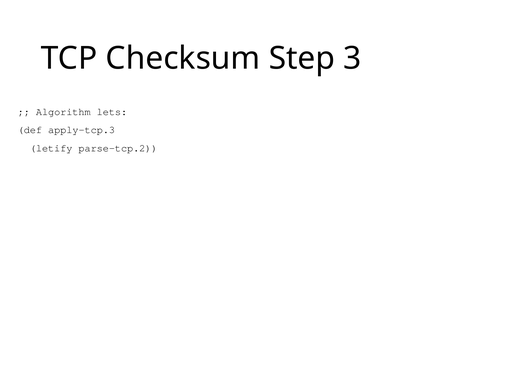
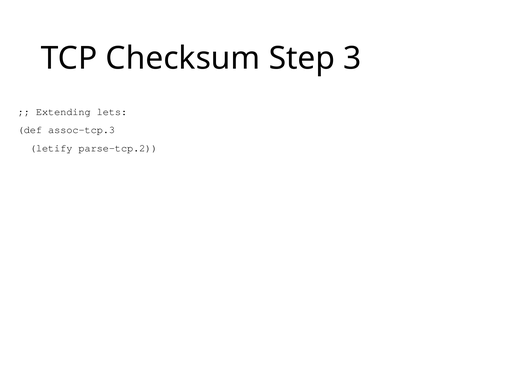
Algorithm: Algorithm -> Extending
apply-tcp.3: apply-tcp.3 -> assoc-tcp.3
